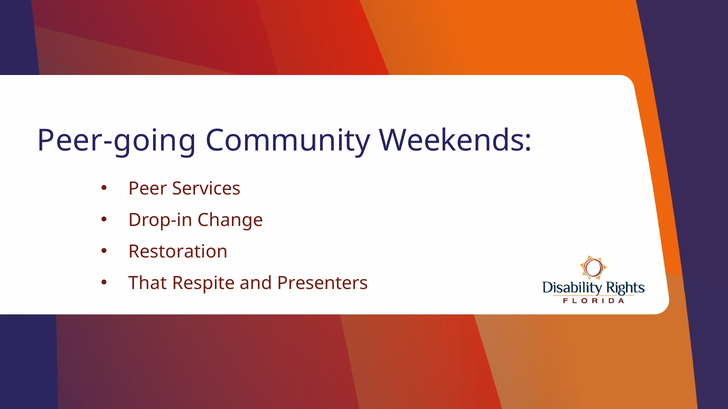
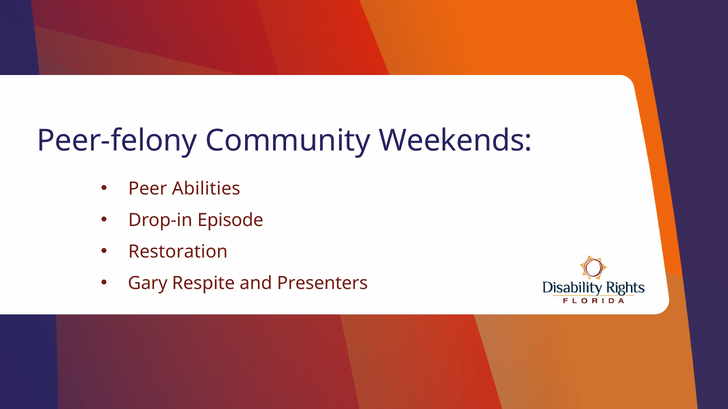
Peer-going: Peer-going -> Peer-felony
Services: Services -> Abilities
Change: Change -> Episode
That: That -> Gary
